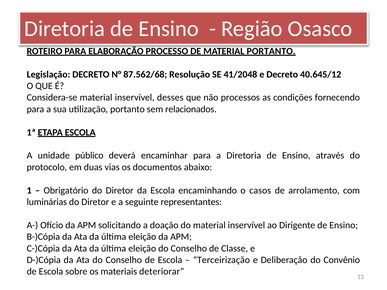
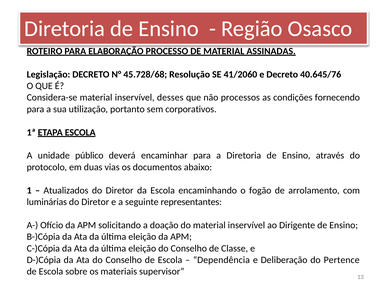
MATERIAL PORTANTO: PORTANTO -> ASSINADAS
87.562/68: 87.562/68 -> 45.728/68
41/2048: 41/2048 -> 41/2060
40.645/12: 40.645/12 -> 40.645/76
relacionados: relacionados -> corporativos
Obrigatório: Obrigatório -> Atualizados
casos: casos -> fogão
Terceirização: Terceirização -> Dependência
Convênio: Convênio -> Pertence
deteriorar: deteriorar -> supervisor
